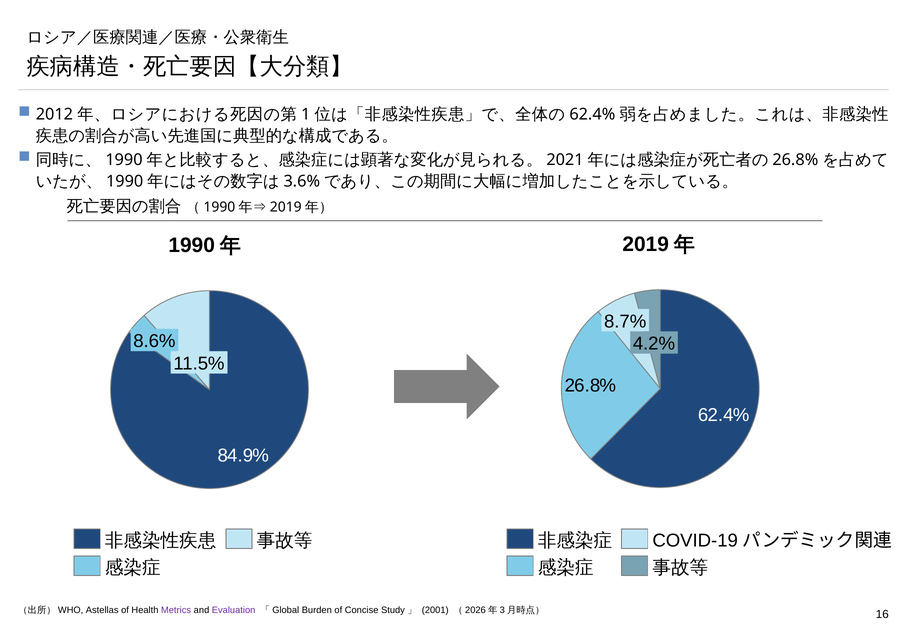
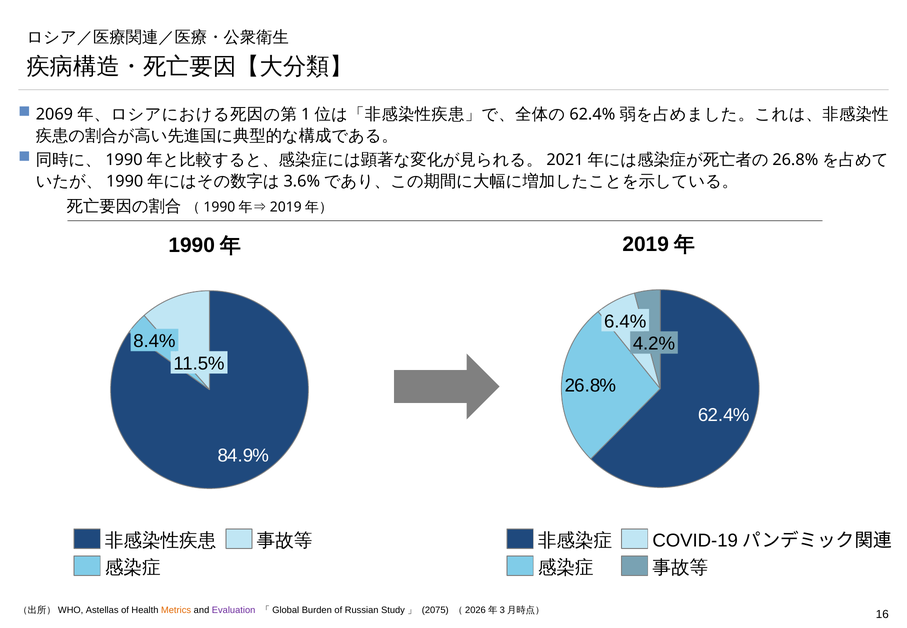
2012: 2012 -> 2069
8.7%: 8.7% -> 6.4%
8.6%: 8.6% -> 8.4%
Metrics colour: purple -> orange
Concise: Concise -> Russian
2001: 2001 -> 2075
